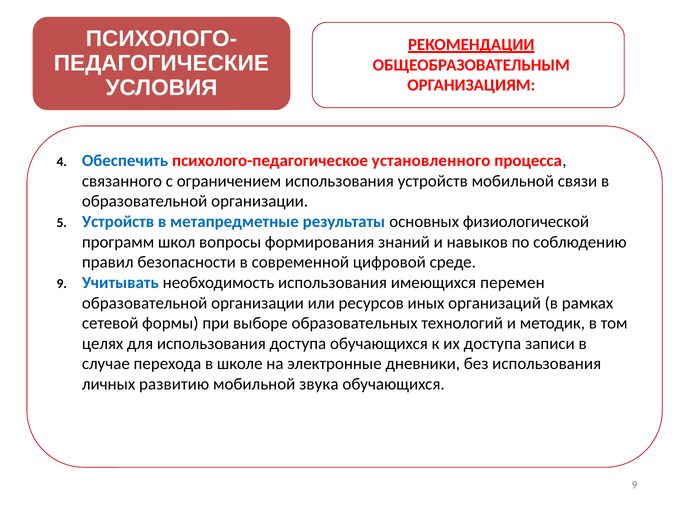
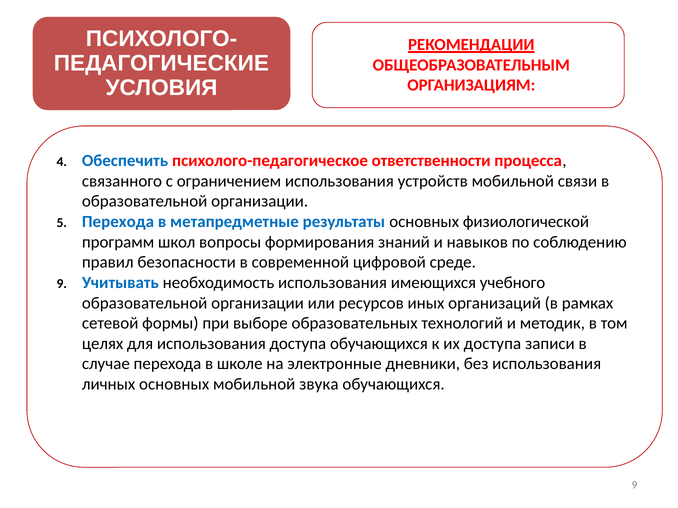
установленного: установленного -> ответственности
Устройств at (118, 222): Устройств -> Перехода
перемен: перемен -> учебного
личных развитию: развитию -> основных
